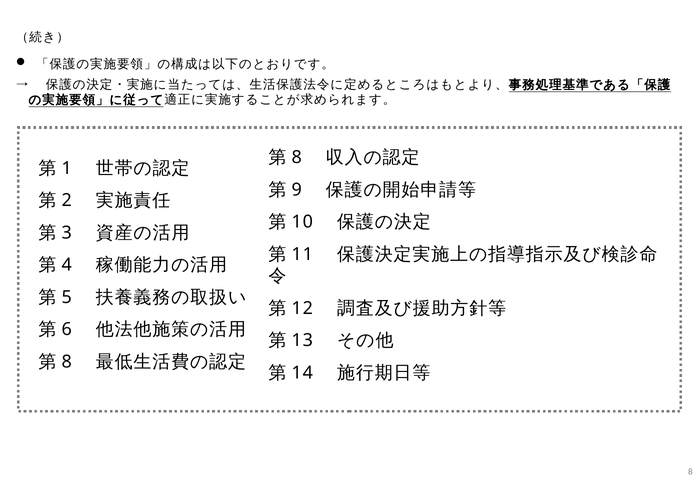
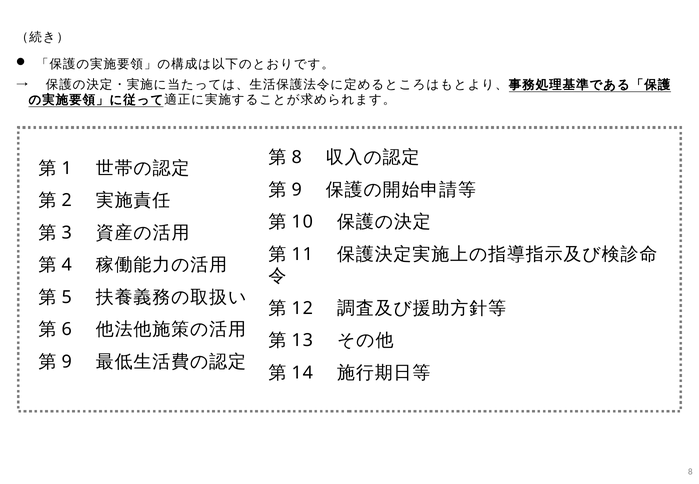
8 at (67, 362): 8 -> 9
